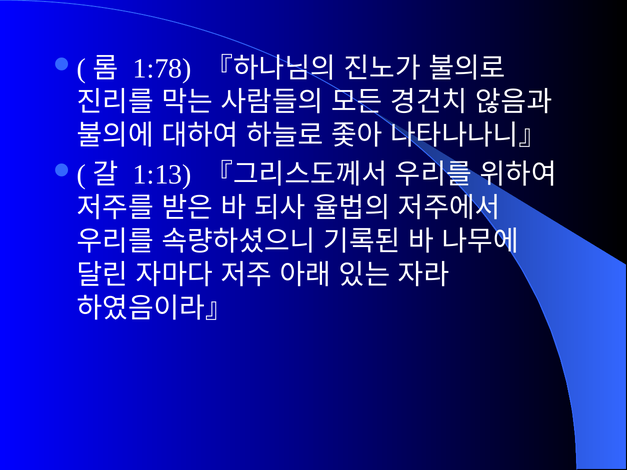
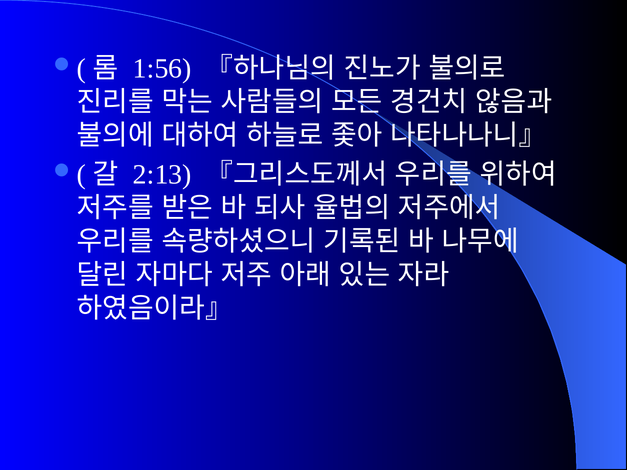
1:78: 1:78 -> 1:56
1:13: 1:13 -> 2:13
